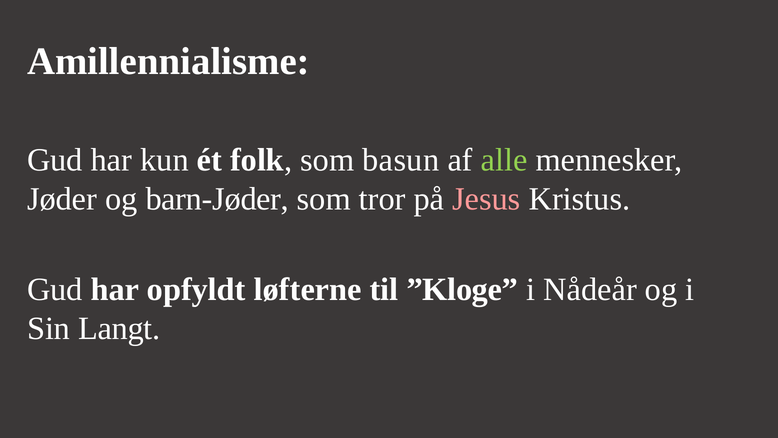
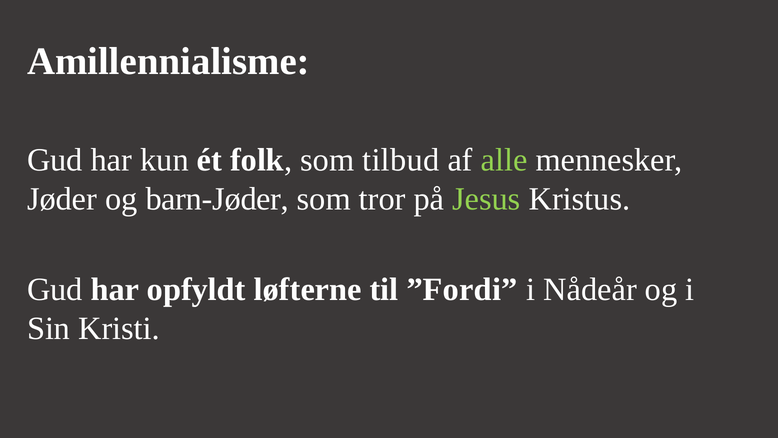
basun: basun -> tilbud
Jesus colour: pink -> light green
”Kloge: ”Kloge -> ”Fordi
Langt: Langt -> Kristi
